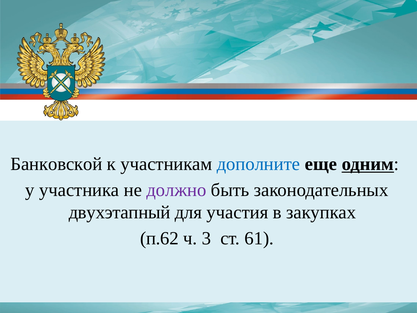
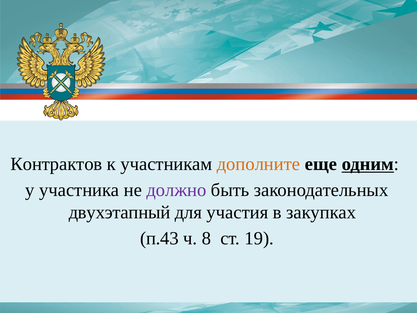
Банковской: Банковской -> Контрактов
дополните colour: blue -> orange
п.62: п.62 -> п.43
3: 3 -> 8
61: 61 -> 19
